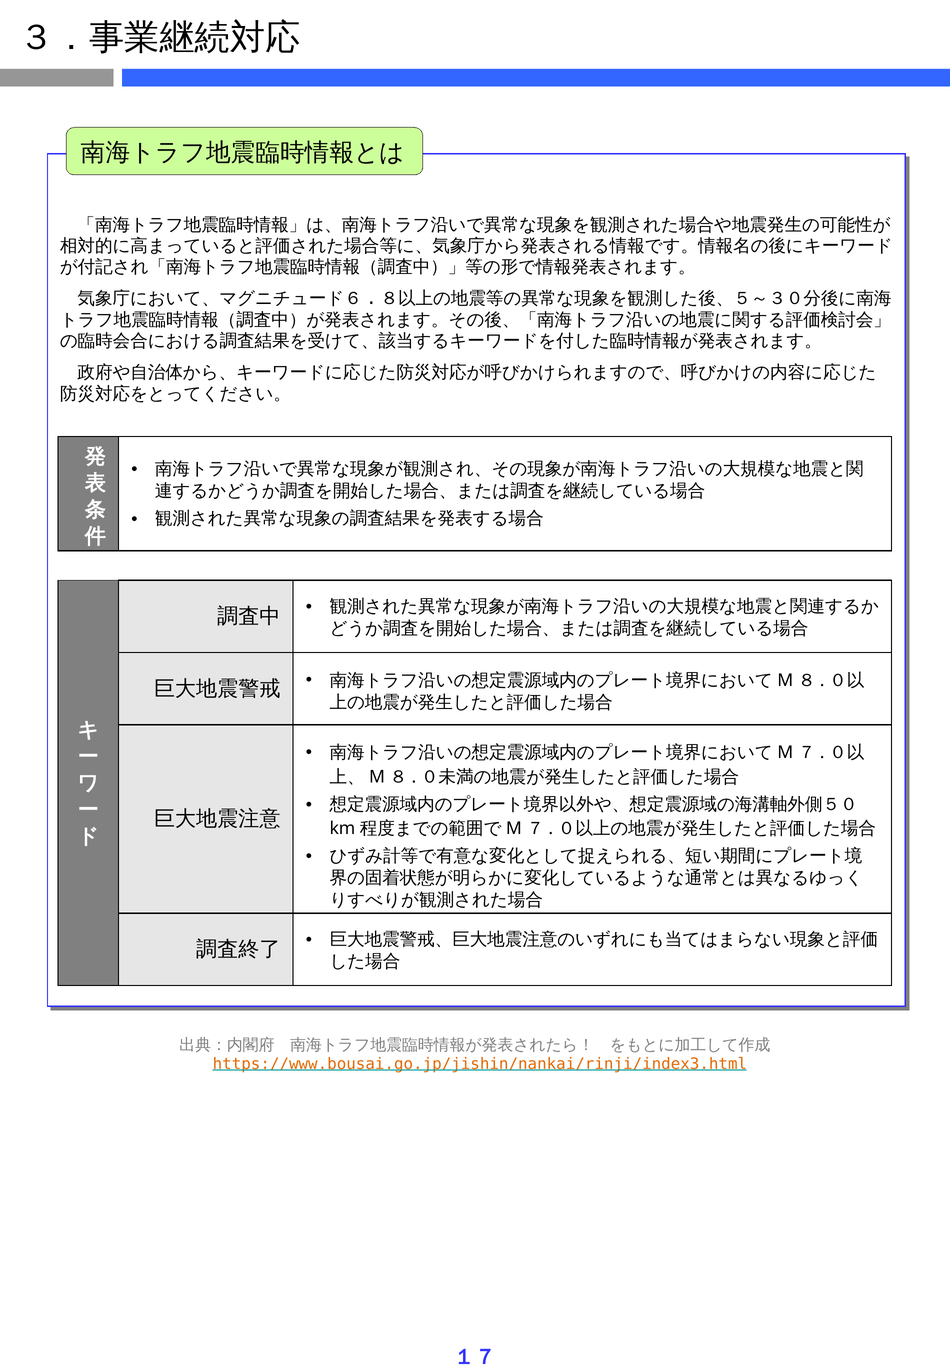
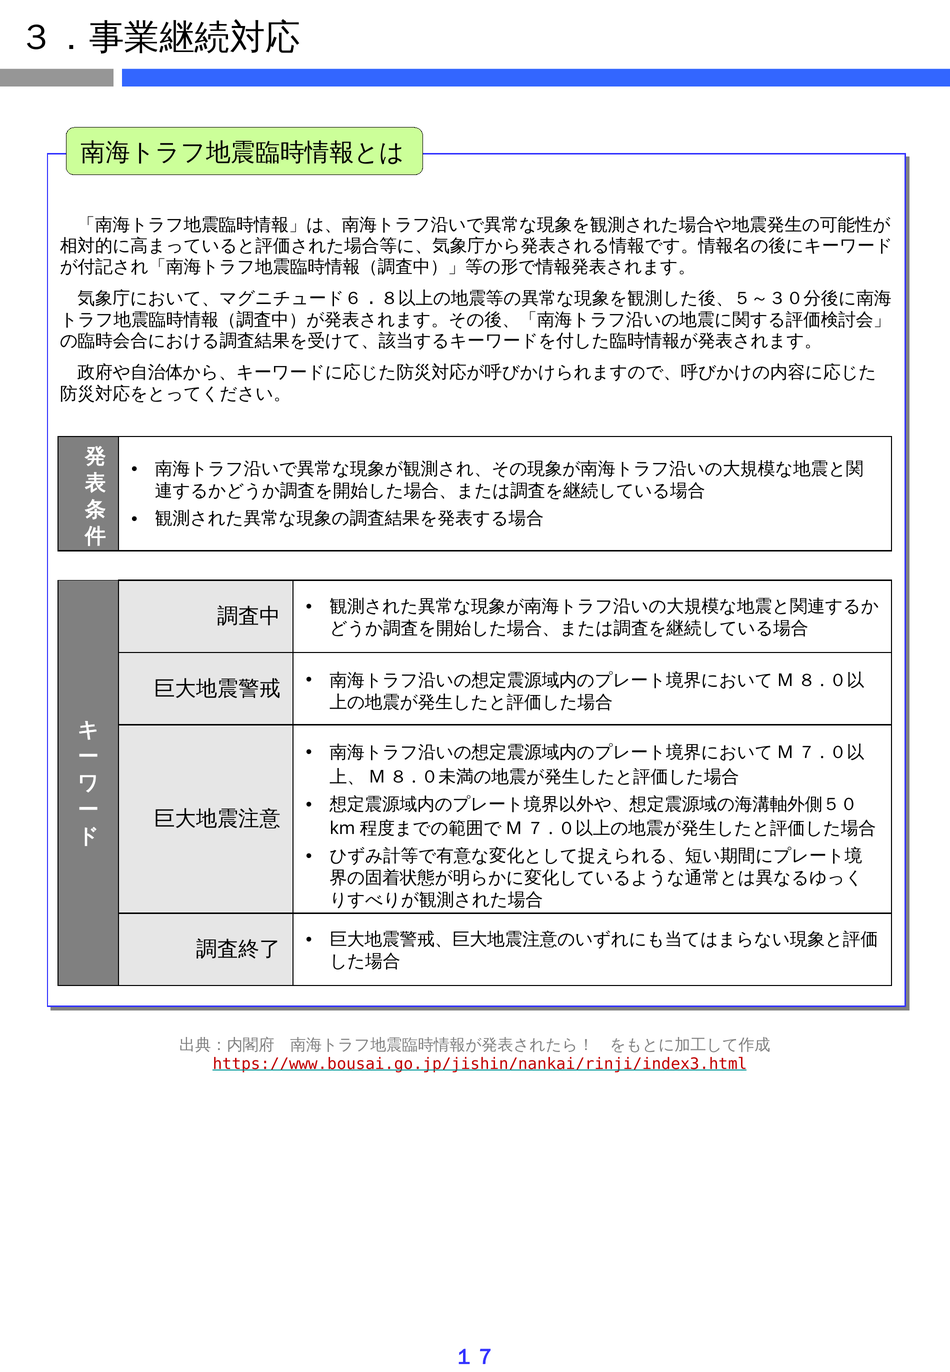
https://www.bousai.go.jp/jishin/nankai/rinji/index3.html colour: orange -> red
